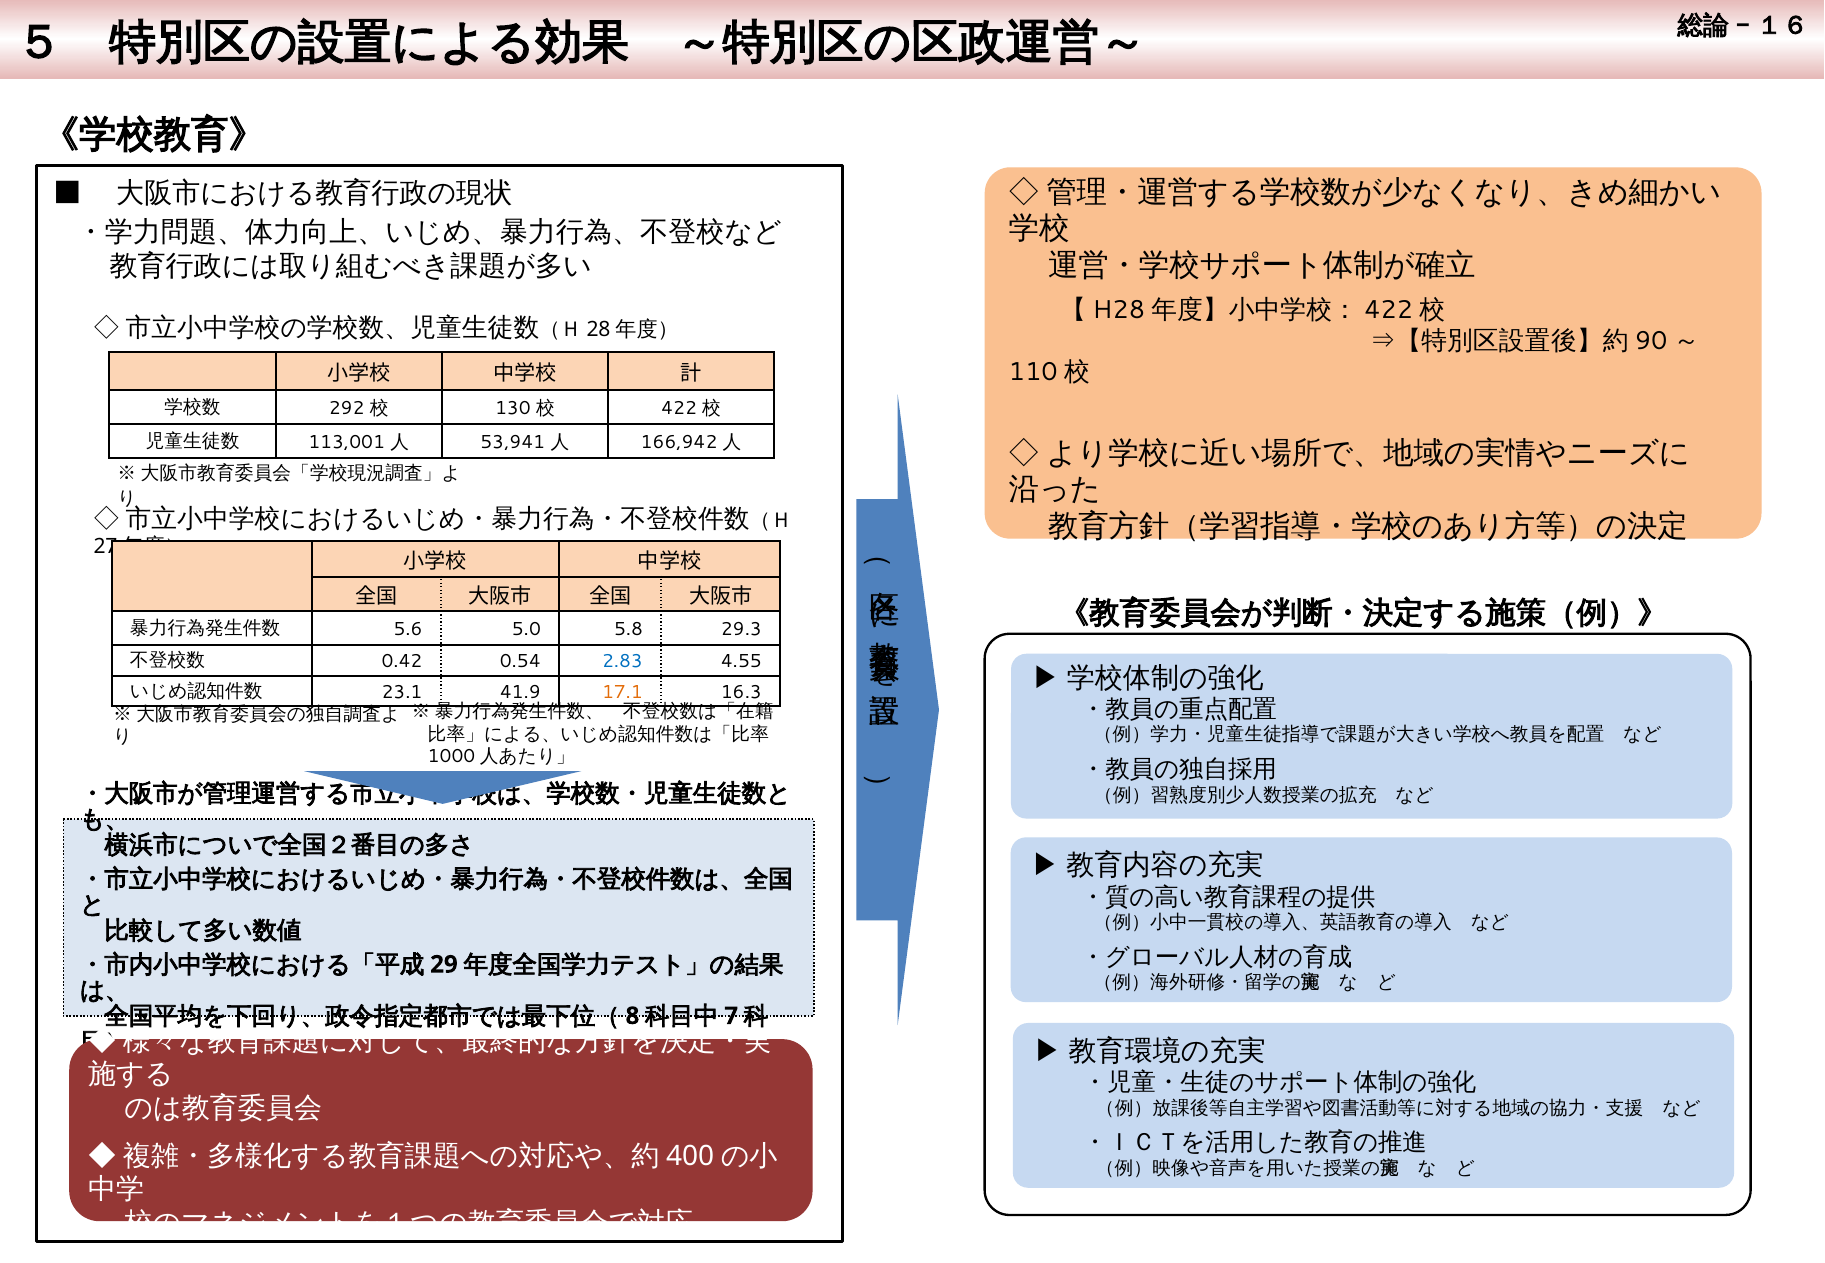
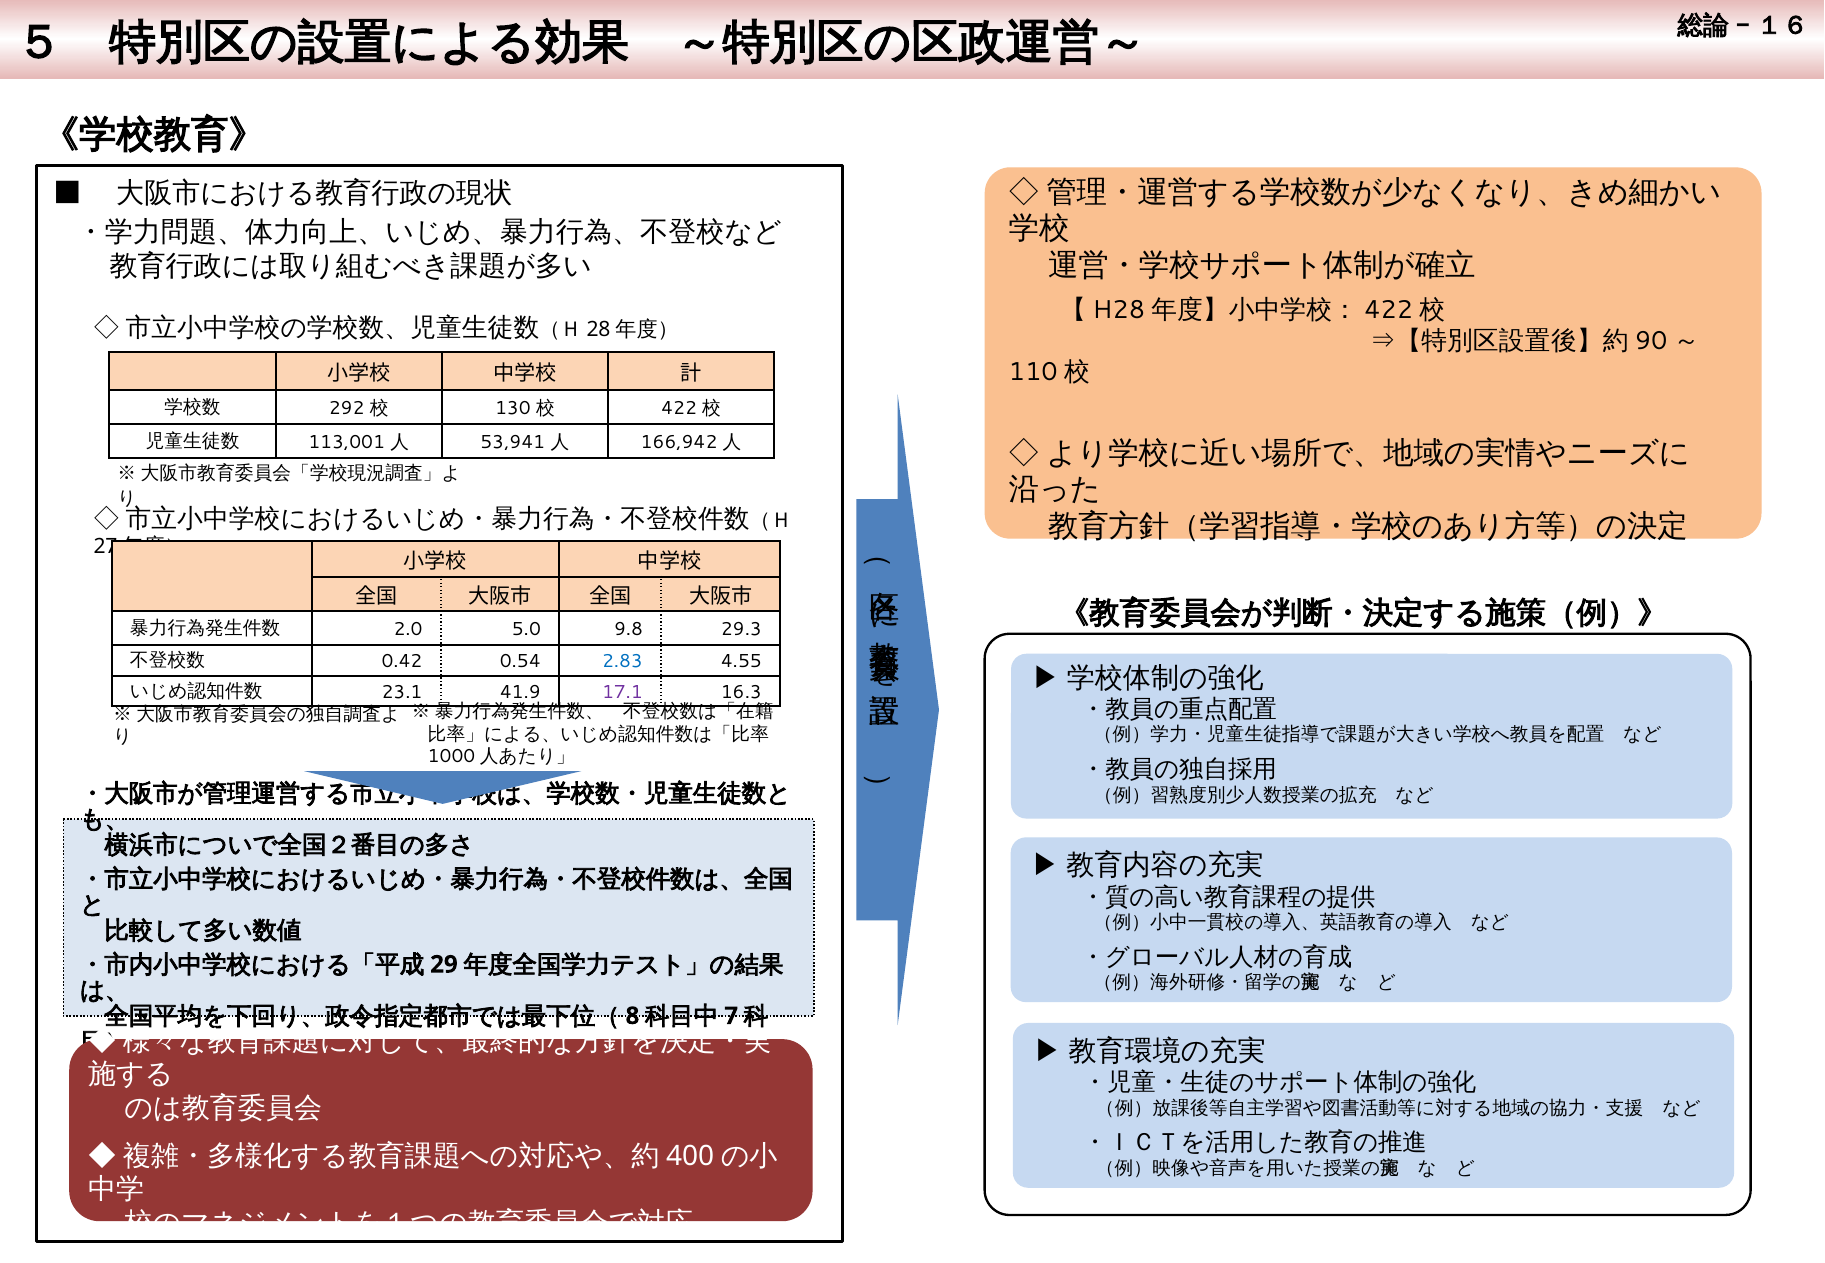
5.6: 5.6 -> 2.0
5.8: 5.8 -> 9.8
17.1 colour: orange -> purple
